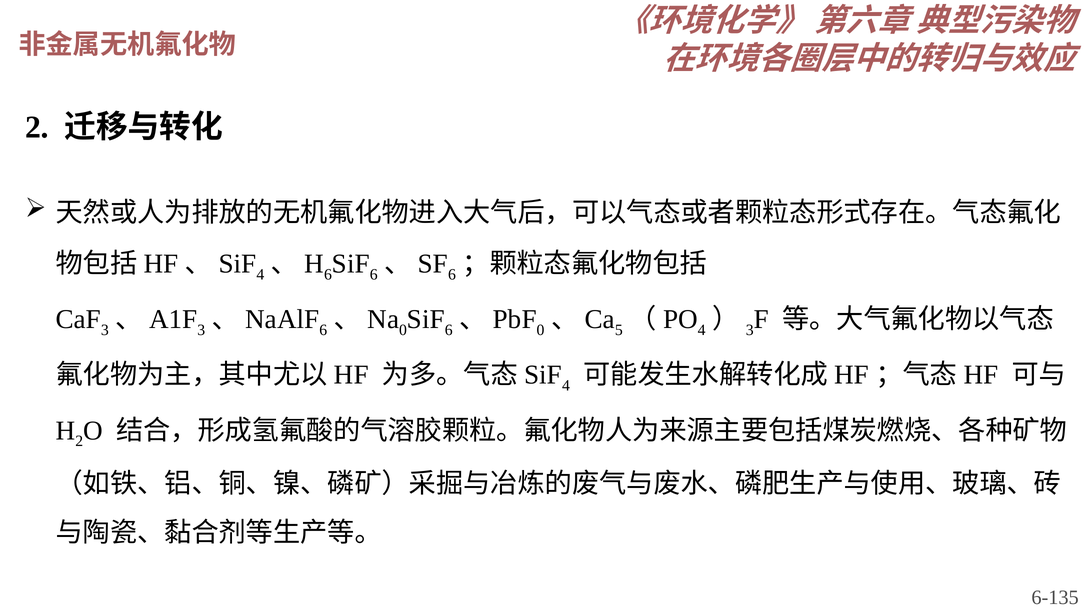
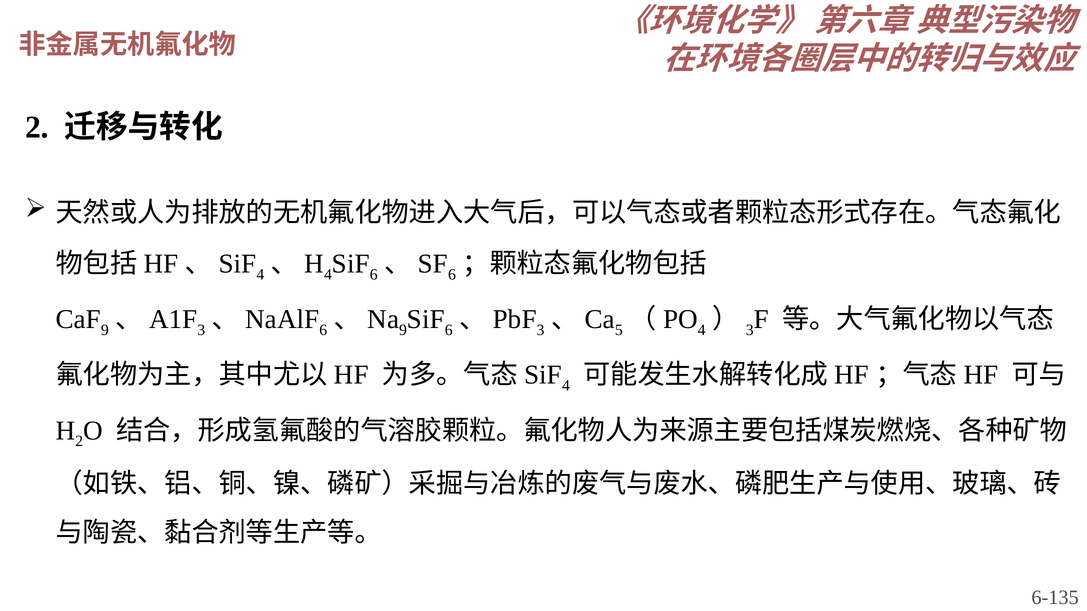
6 at (328, 275): 6 -> 4
3 at (105, 330): 3 -> 9
0 at (403, 330): 0 -> 9
0 at (541, 330): 0 -> 3
